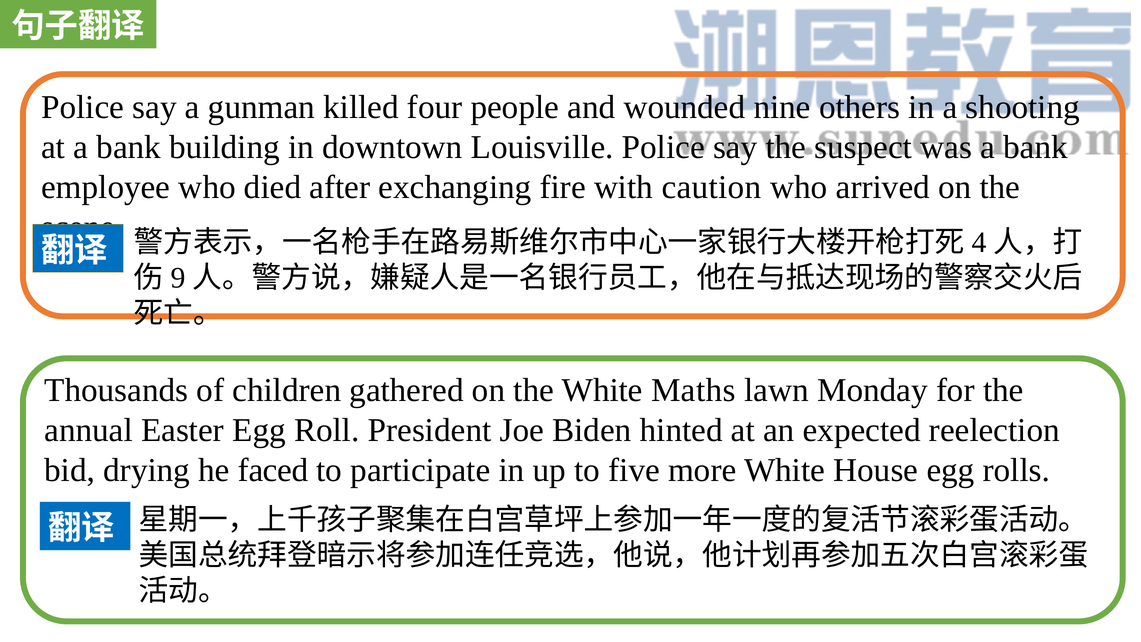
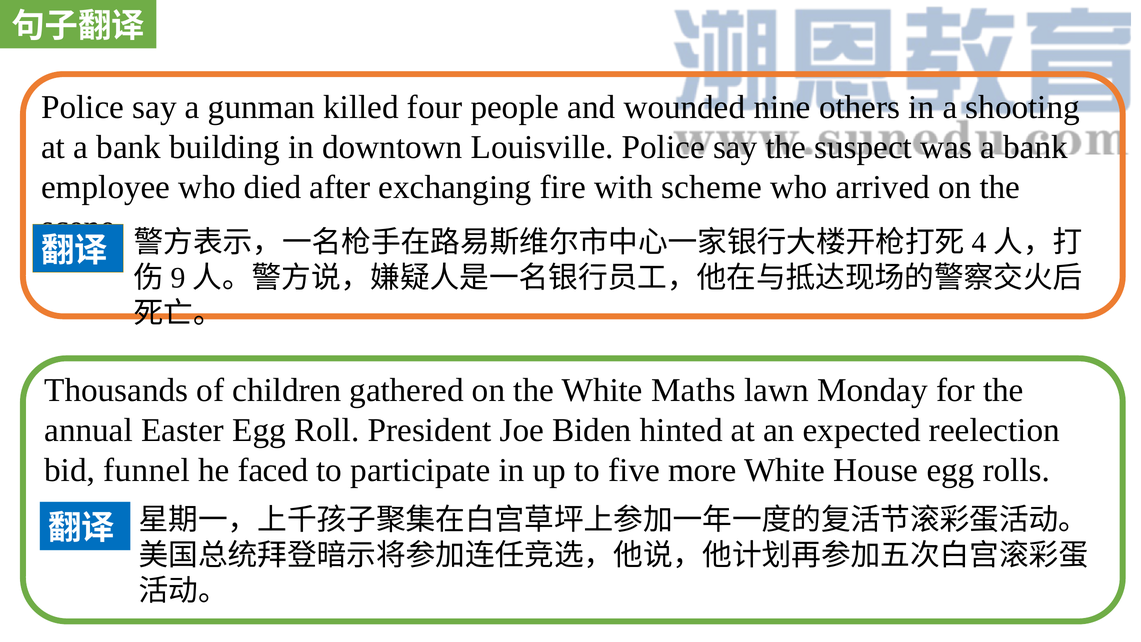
caution: caution -> scheme
drying: drying -> funnel
